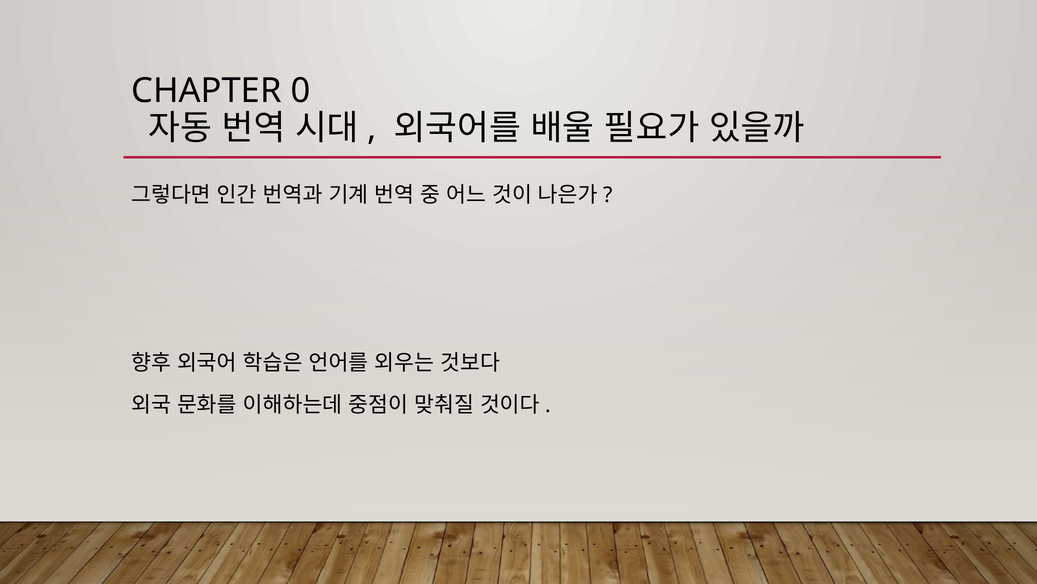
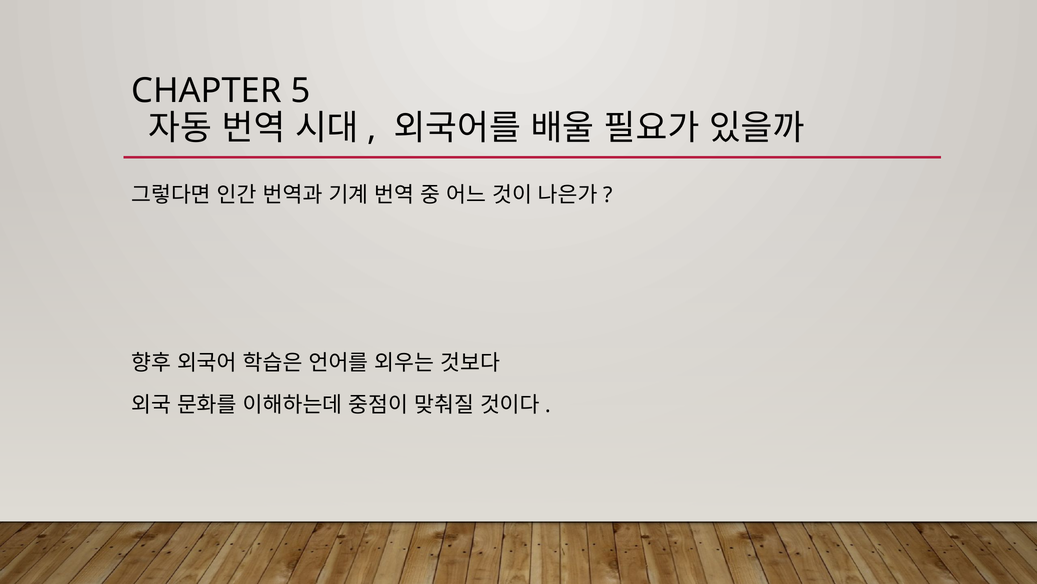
0: 0 -> 5
